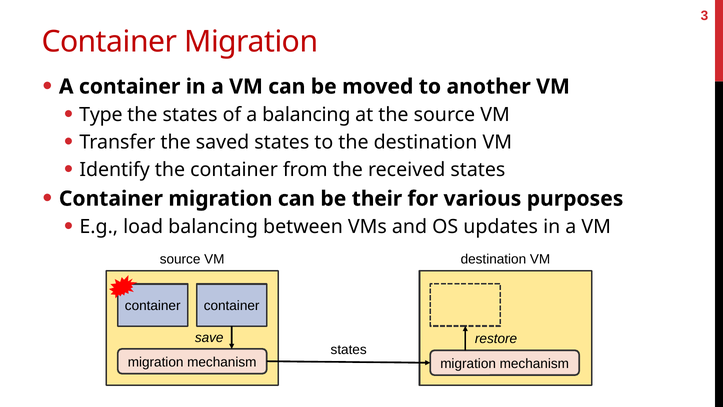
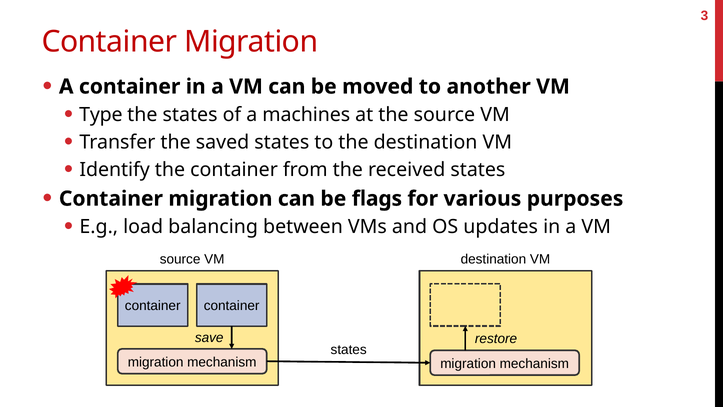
a balancing: balancing -> machines
their: their -> flags
